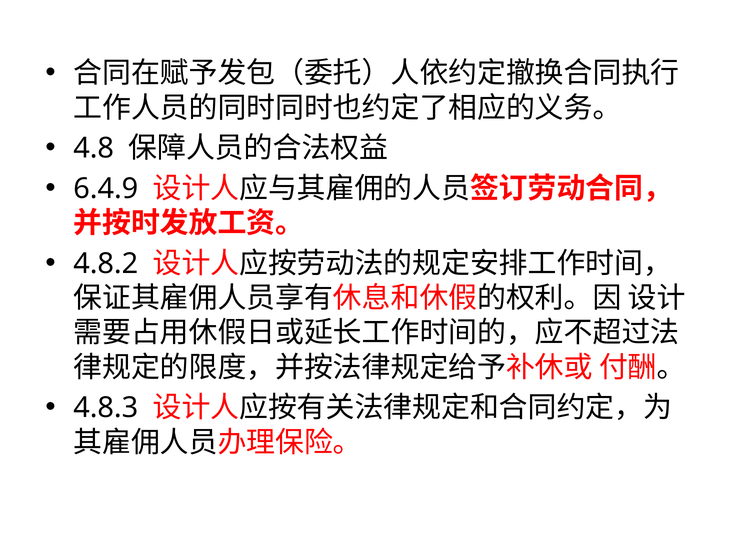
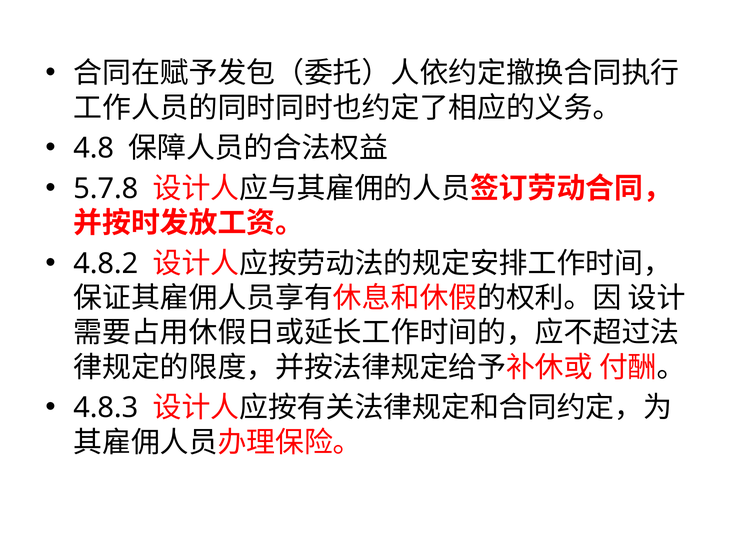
6.4.9: 6.4.9 -> 5.7.8
